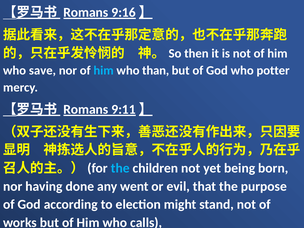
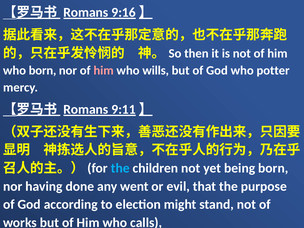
who save: save -> born
him at (104, 71) colour: light blue -> pink
than: than -> wills
